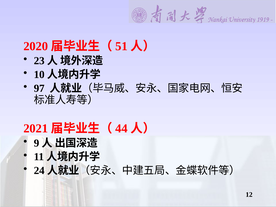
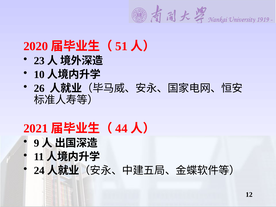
97: 97 -> 26
